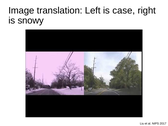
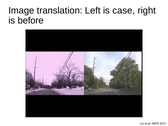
snowy: snowy -> before
